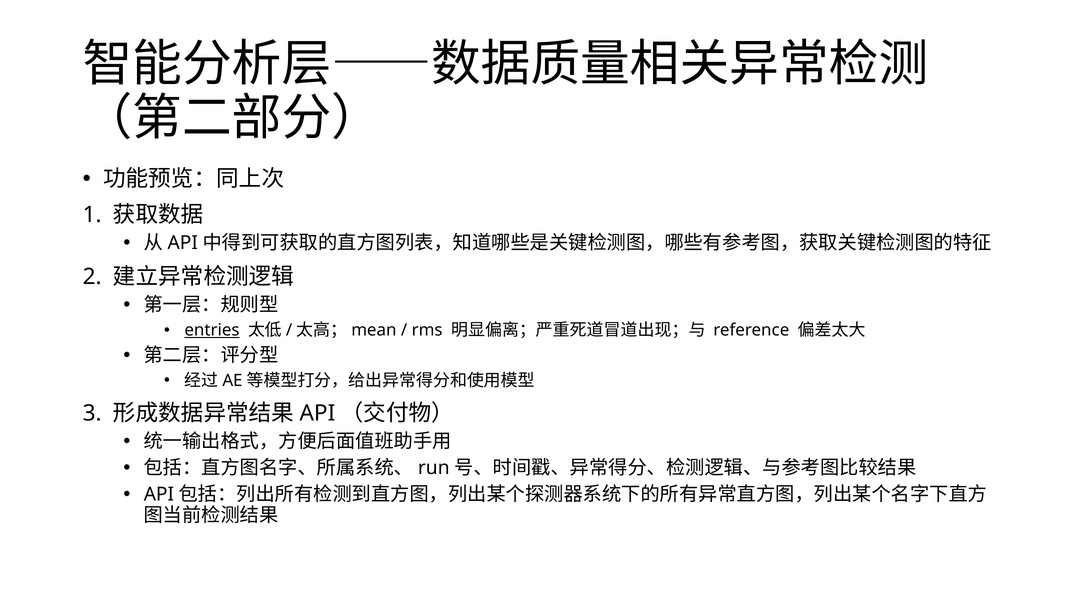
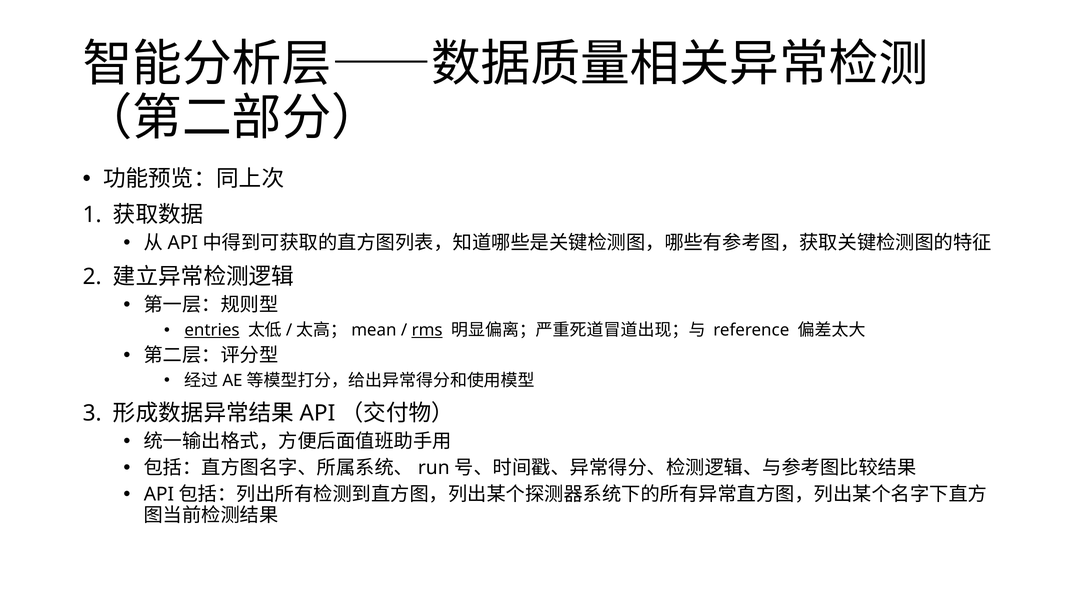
rms underline: none -> present
